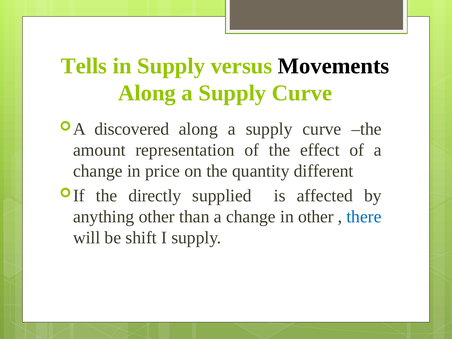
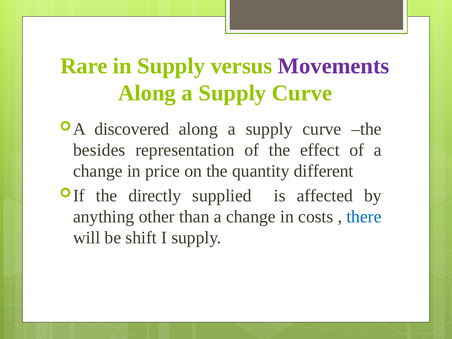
Tells: Tells -> Rare
Movements colour: black -> purple
amount: amount -> besides
in other: other -> costs
